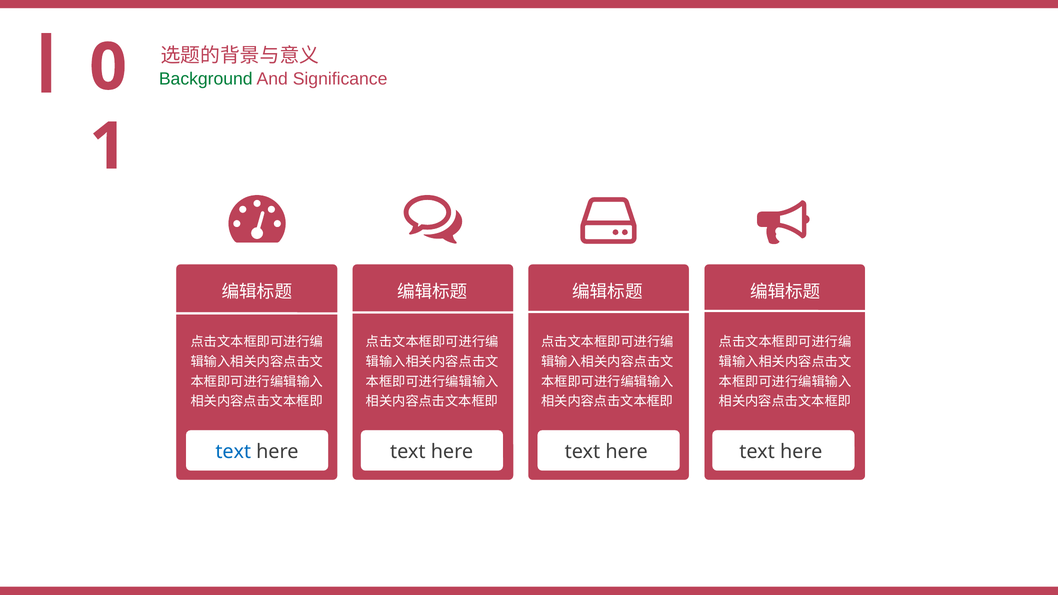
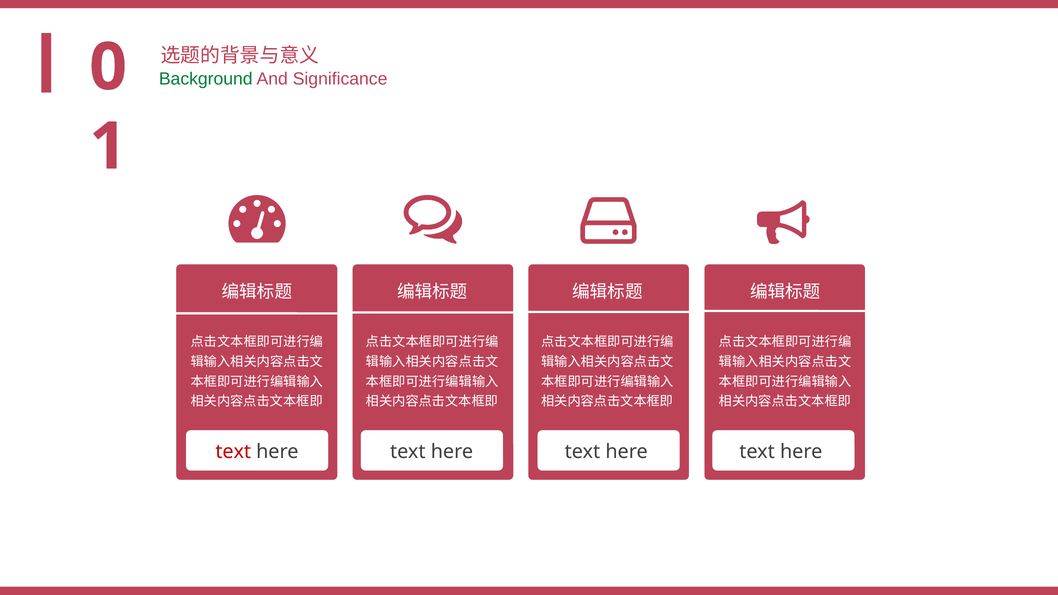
text at (233, 452) colour: blue -> red
